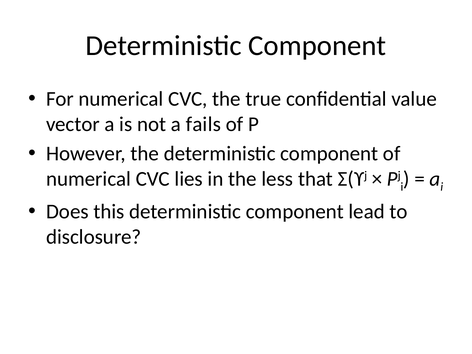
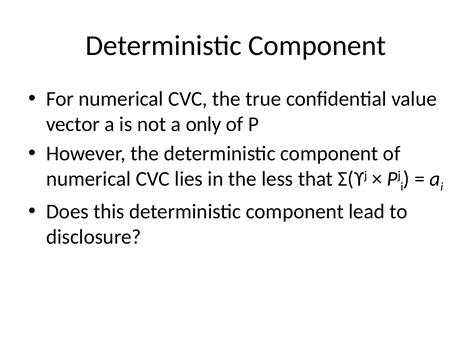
fails: fails -> only
